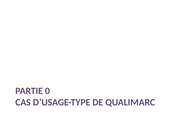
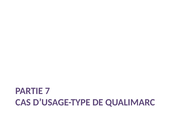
0: 0 -> 7
